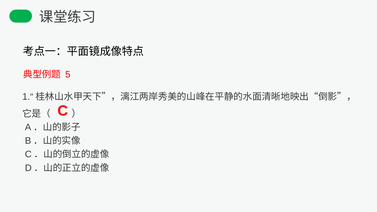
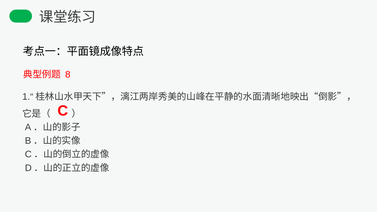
5: 5 -> 8
